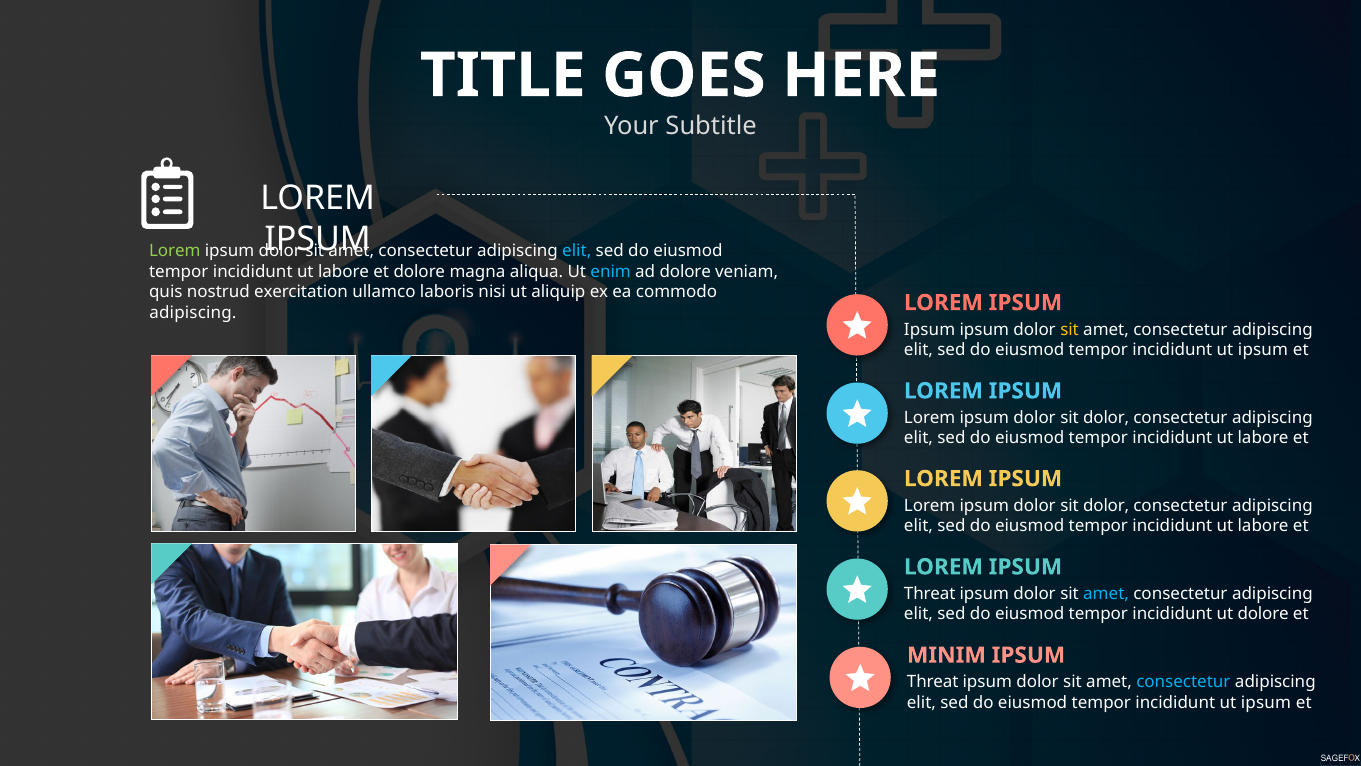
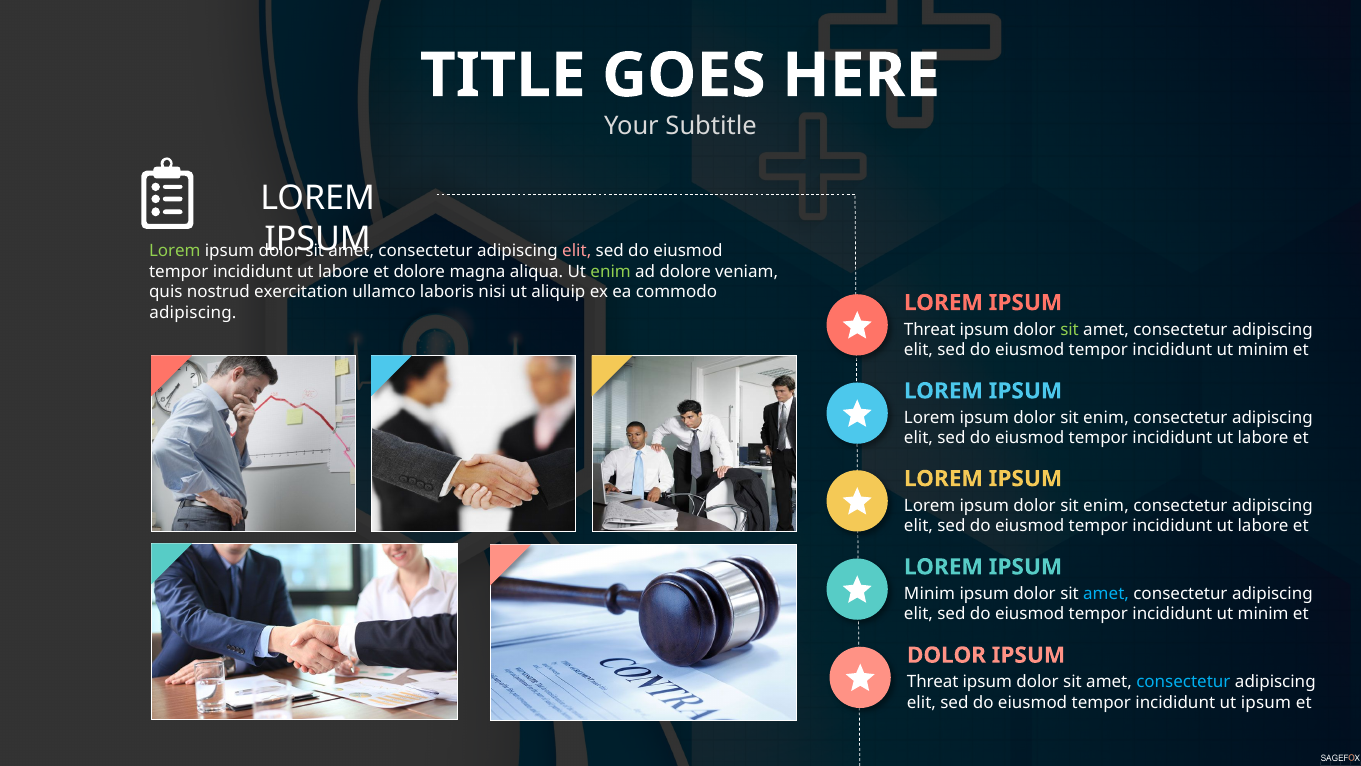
elit at (577, 251) colour: light blue -> pink
enim at (611, 272) colour: light blue -> light green
Ipsum at (930, 329): Ipsum -> Threat
sit at (1070, 329) colour: yellow -> light green
ipsum at (1263, 350): ipsum -> minim
dolor at (1106, 418): dolor -> enim
dolor at (1106, 505): dolor -> enim
Threat at (930, 593): Threat -> Minim
dolore at (1263, 614): dolore -> minim
MINIM at (946, 655): MINIM -> DOLOR
